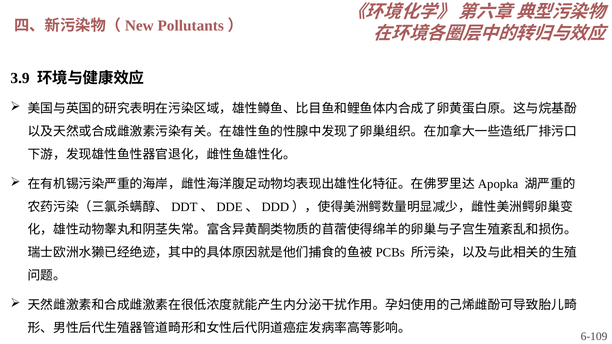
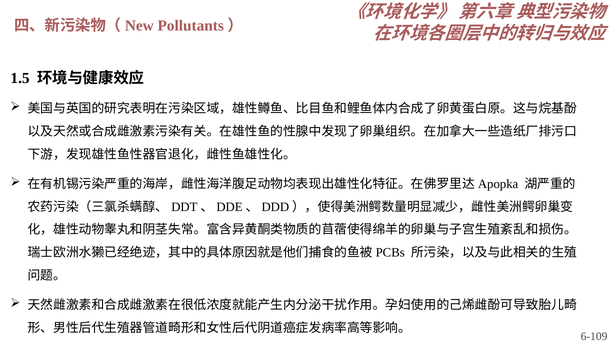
3.9: 3.9 -> 1.5
